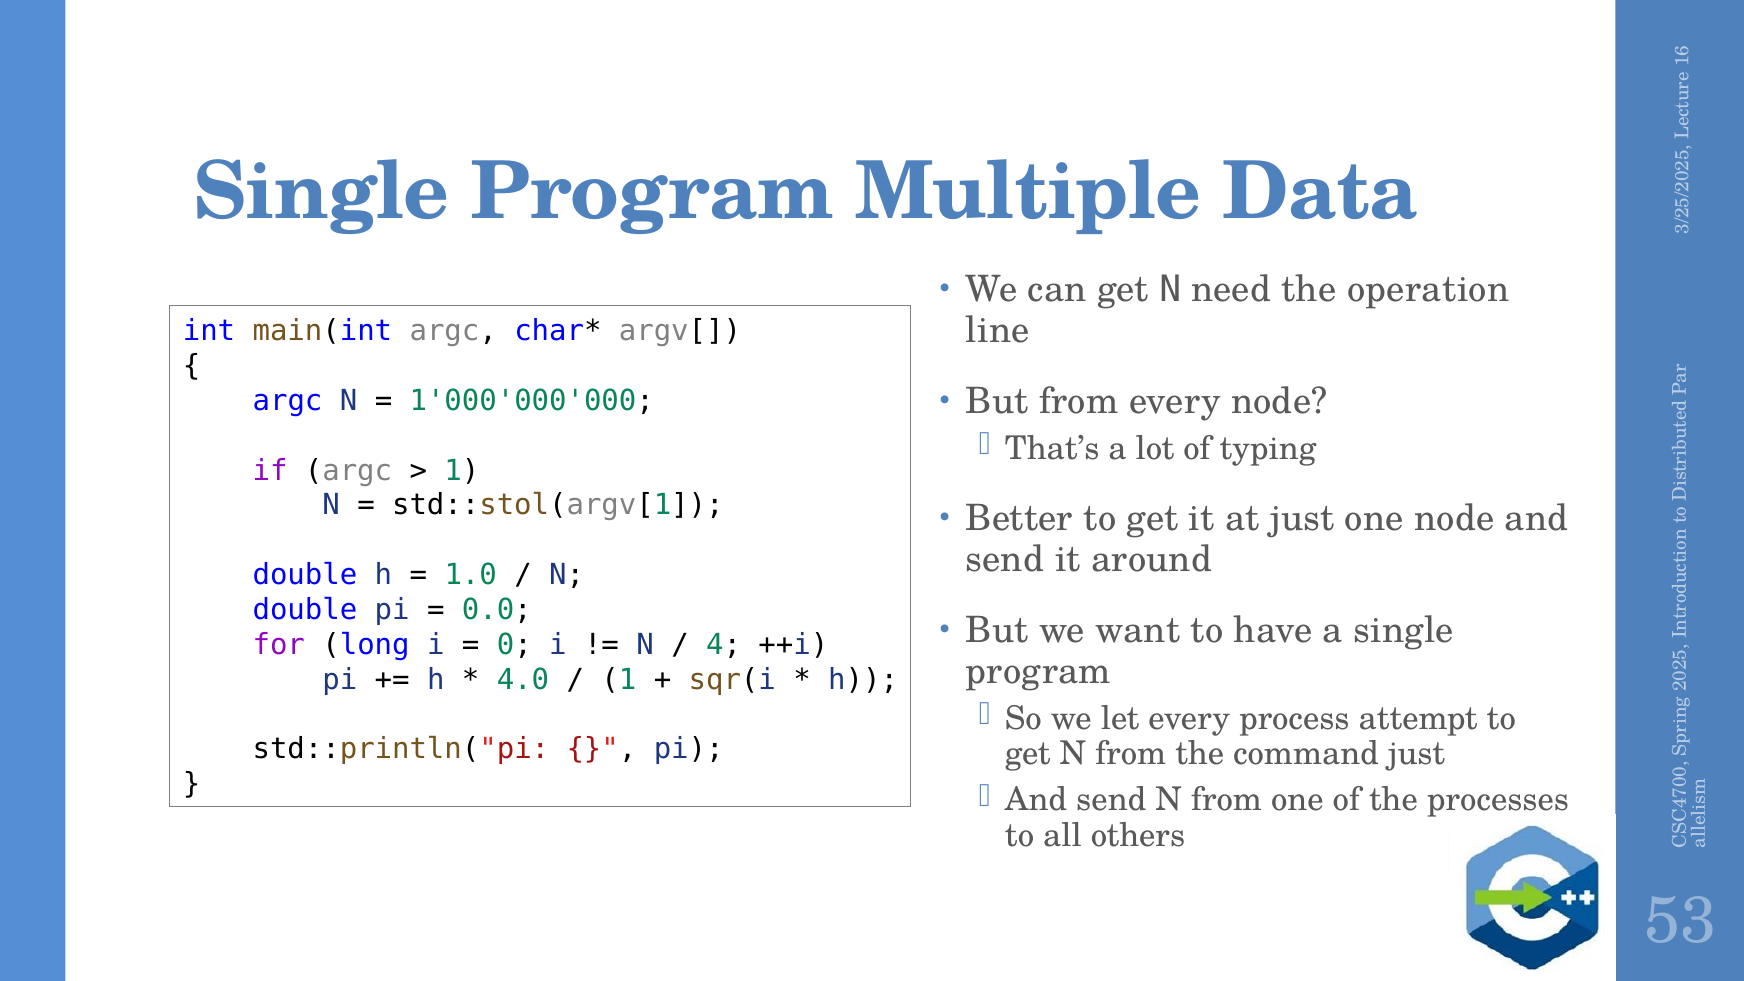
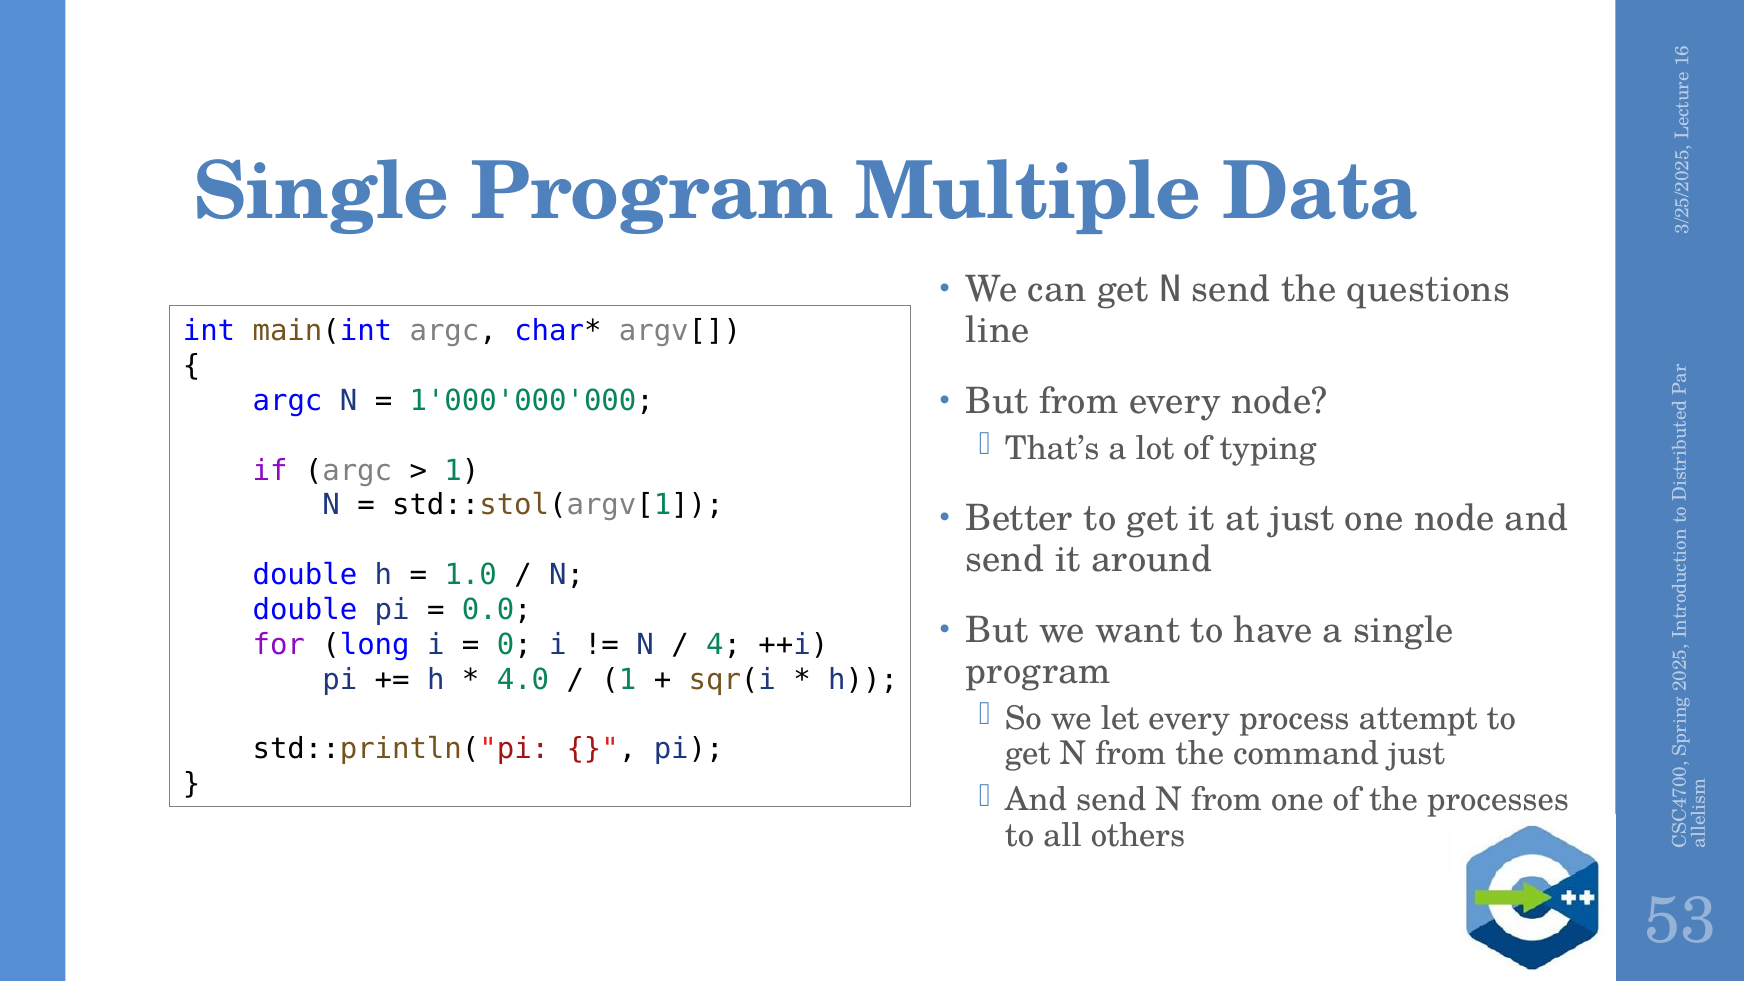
N need: need -> send
operation: operation -> questions
